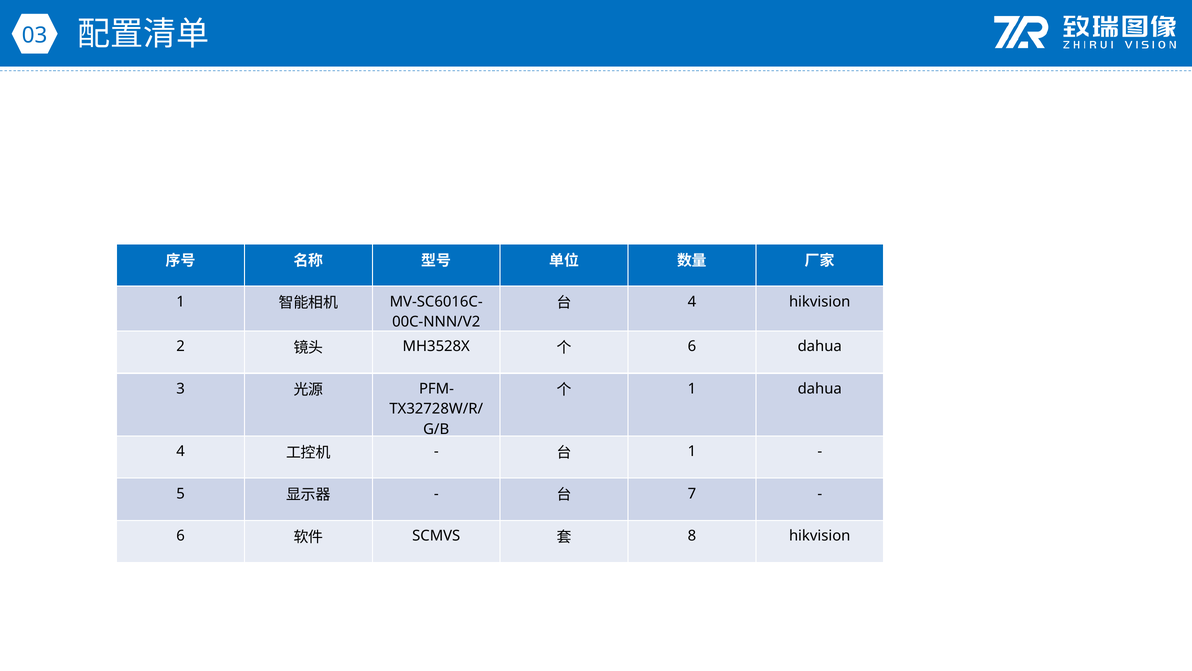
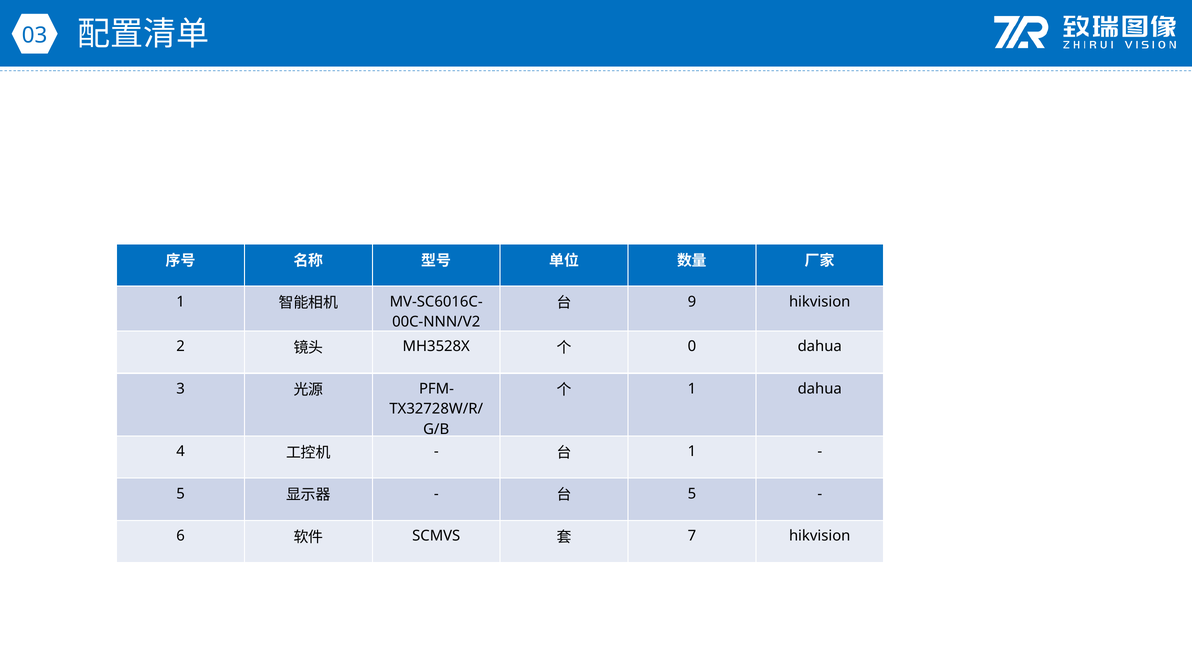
4 at (692, 301): 4 -> 9
6 at (692, 346): 6 -> 0
7 at (692, 493): 7 -> 5
8: 8 -> 7
